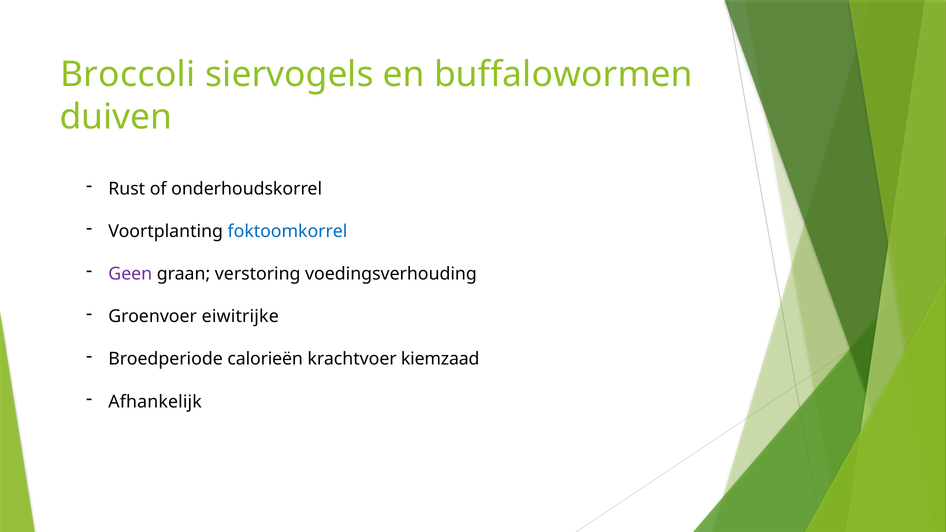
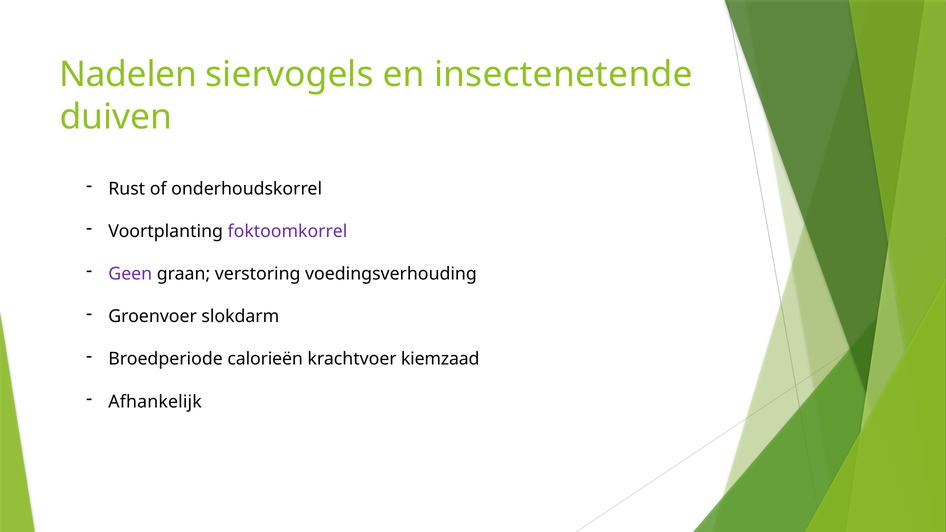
Broccoli: Broccoli -> Nadelen
buffalowormen: buffalowormen -> insectenetende
foktoomkorrel colour: blue -> purple
eiwitrijke: eiwitrijke -> slokdarm
